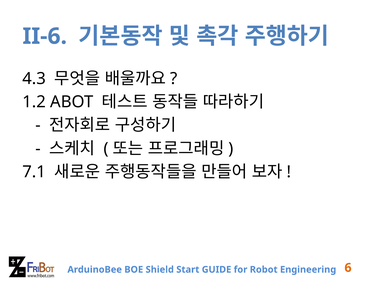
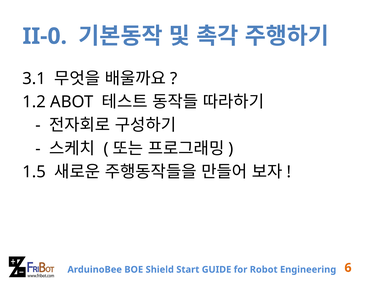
II-6: II-6 -> II-0
4.3: 4.3 -> 3.1
7.1: 7.1 -> 1.5
